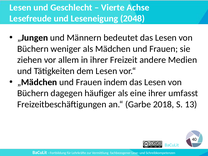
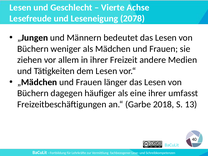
2048: 2048 -> 2078
indem: indem -> länger
